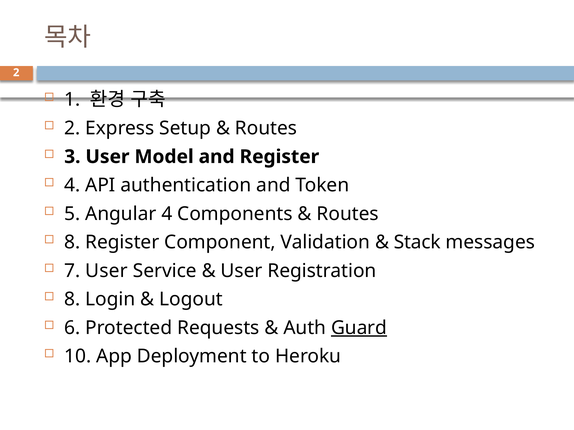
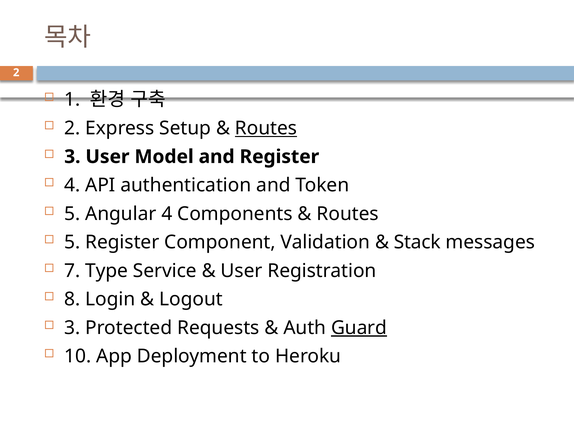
Routes at (266, 128) underline: none -> present
8 at (72, 243): 8 -> 5
7 User: User -> Type
6 at (72, 328): 6 -> 3
